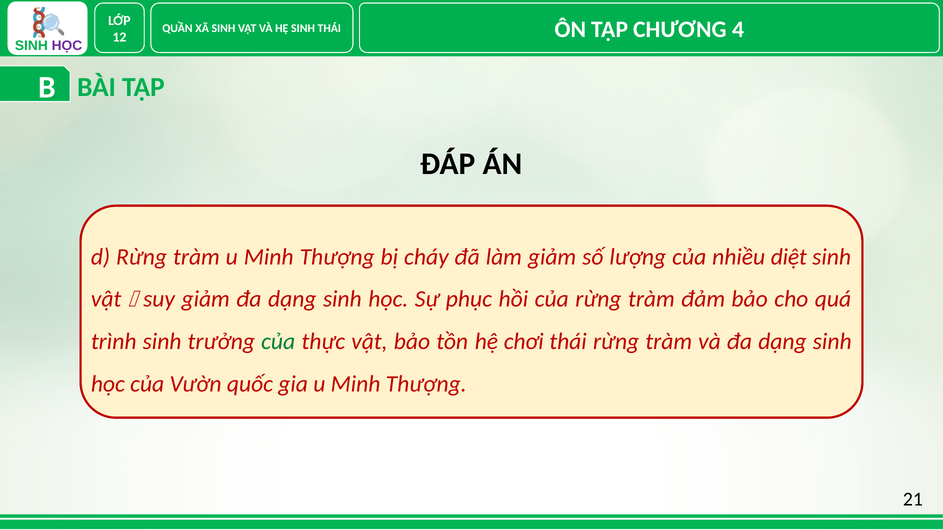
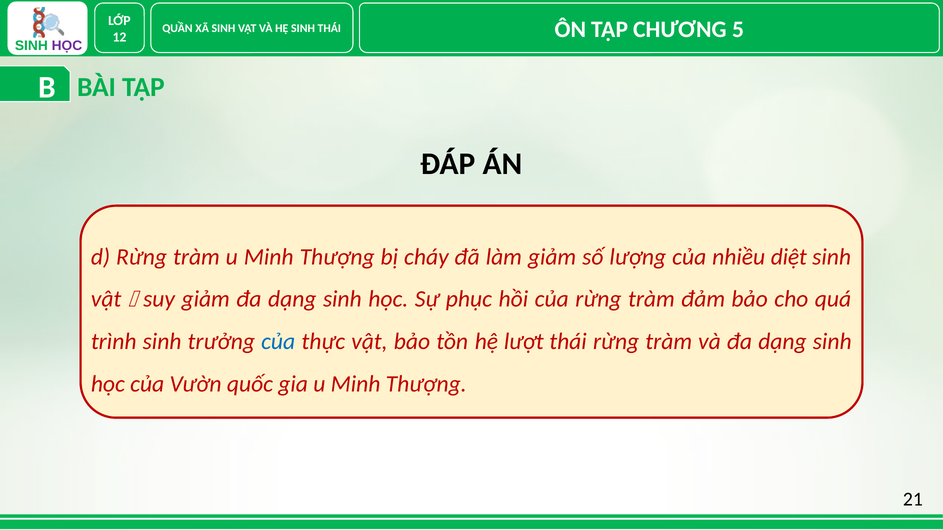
4: 4 -> 5
của at (278, 342) colour: green -> blue
chơi: chơi -> lượt
